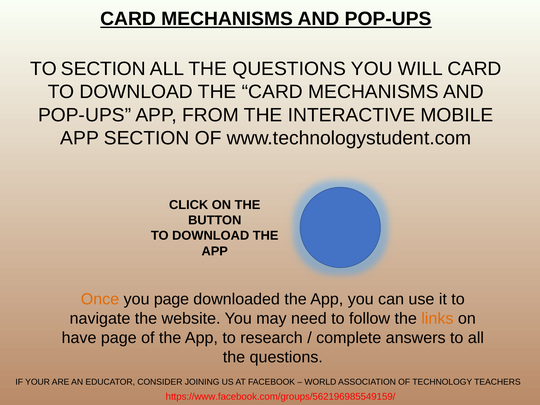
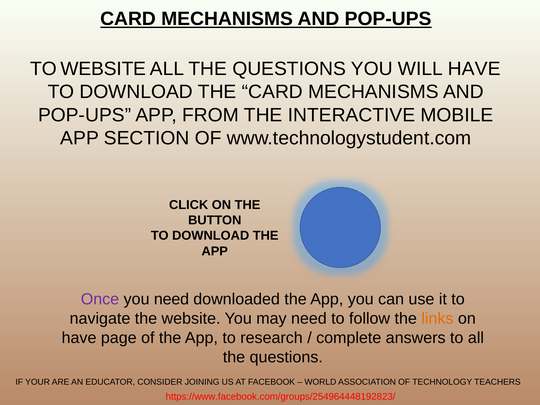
TO SECTION: SECTION -> WEBSITE
WILL CARD: CARD -> HAVE
Once colour: orange -> purple
you page: page -> need
https://www.facebook.com/groups/562196985549159/: https://www.facebook.com/groups/562196985549159/ -> https://www.facebook.com/groups/254964448192823/
